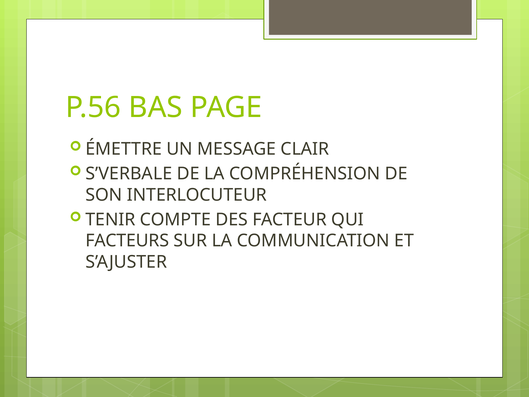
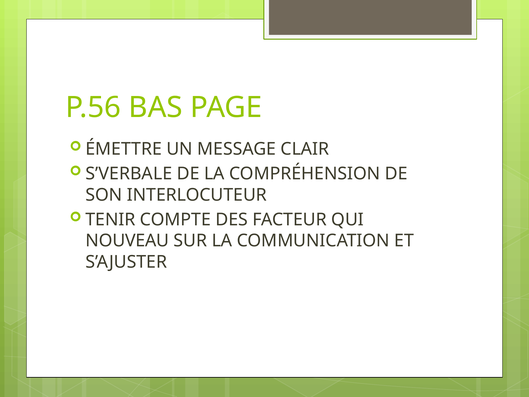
FACTEURS: FACTEURS -> NOUVEAU
